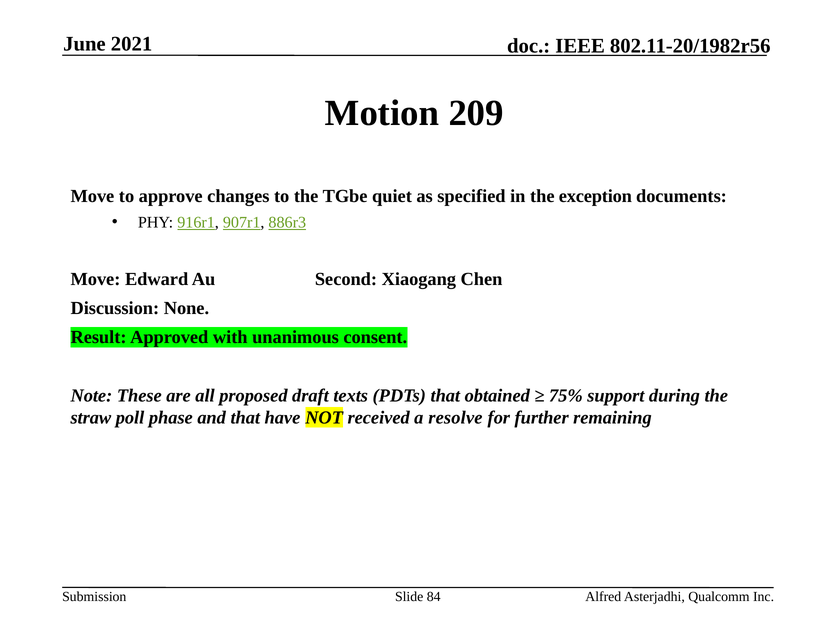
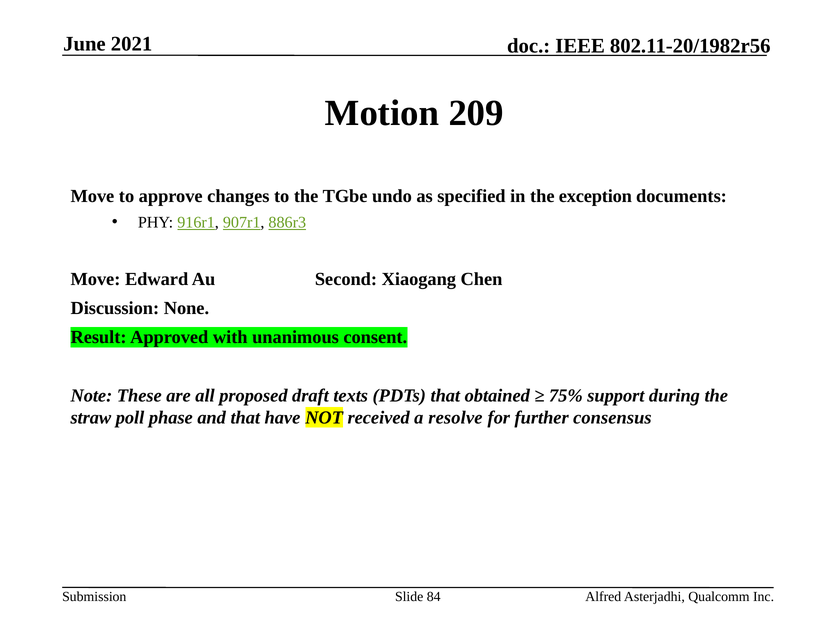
quiet: quiet -> undo
remaining: remaining -> consensus
